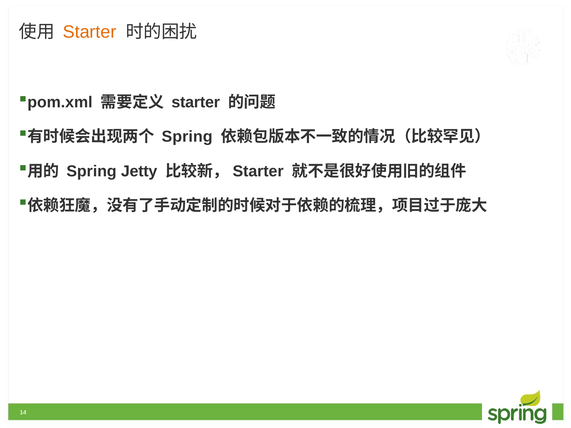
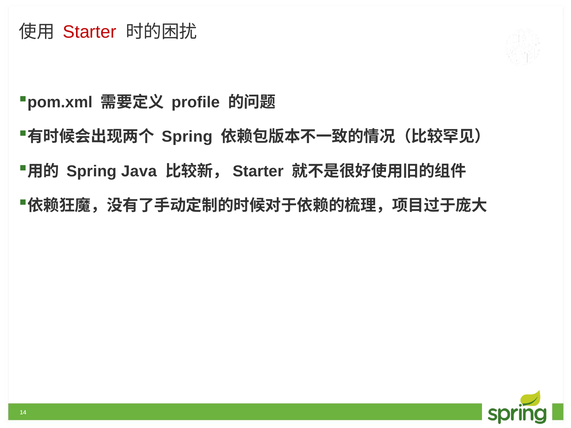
Starter at (90, 32) colour: orange -> red
starter at (196, 102): starter -> profile
Jetty: Jetty -> Java
